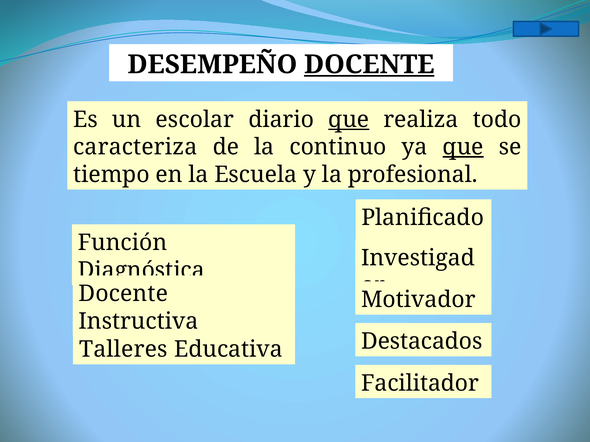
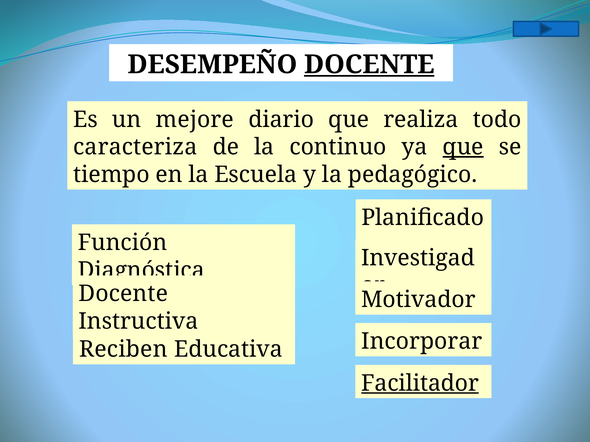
escolar: escolar -> mejore
que at (349, 120) underline: present -> none
profesional: profesional -> pedagógico
Destacados: Destacados -> Incorporar
Talleres: Talleres -> Reciben
Facilitador underline: none -> present
